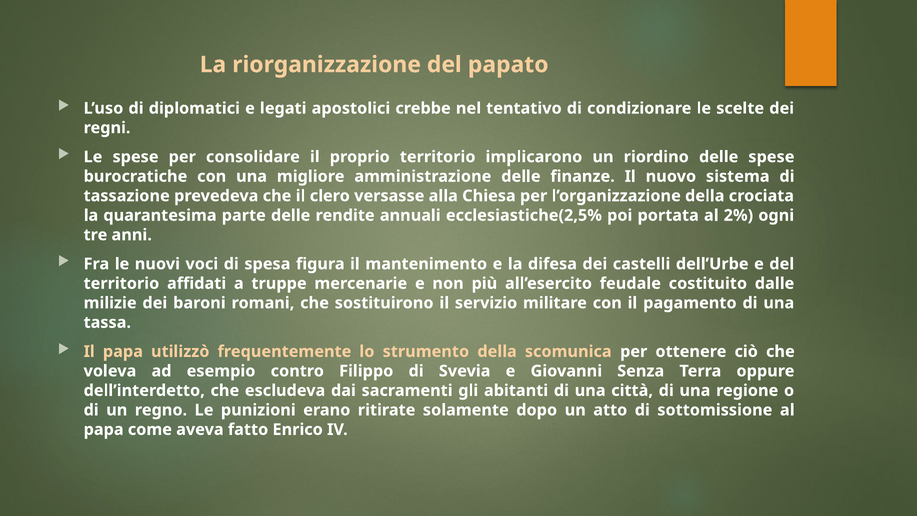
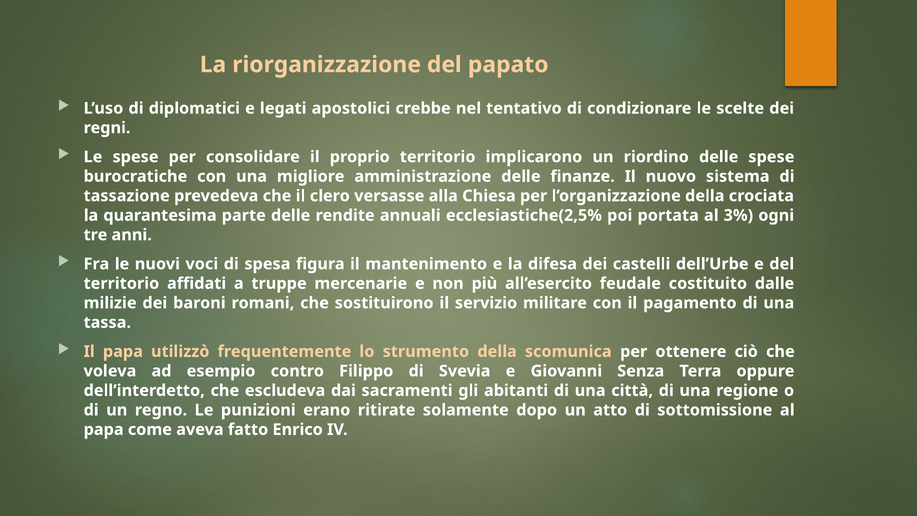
2%: 2% -> 3%
